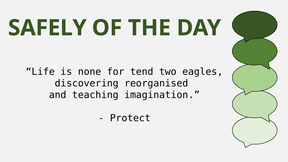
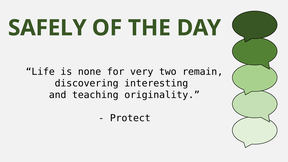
tend: tend -> very
eagles: eagles -> remain
reorganised: reorganised -> interesting
imagination: imagination -> originality
